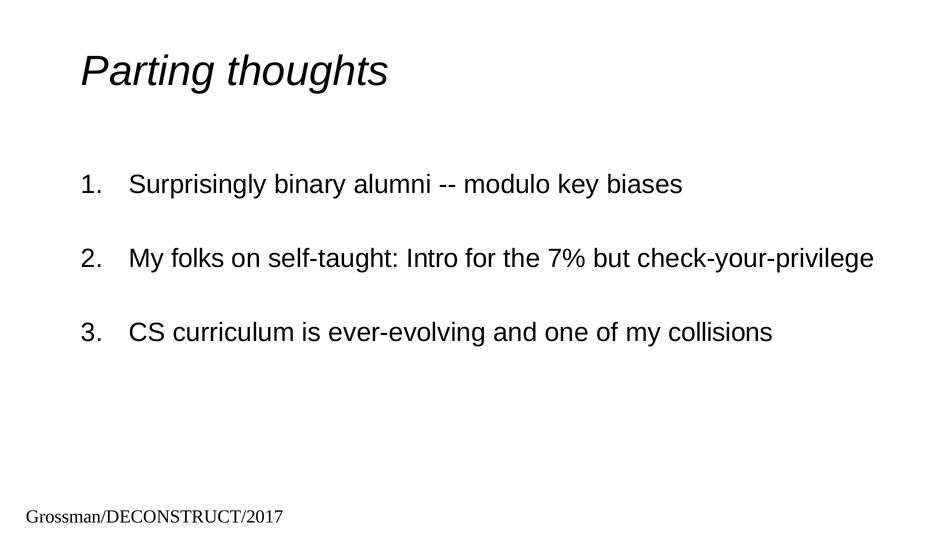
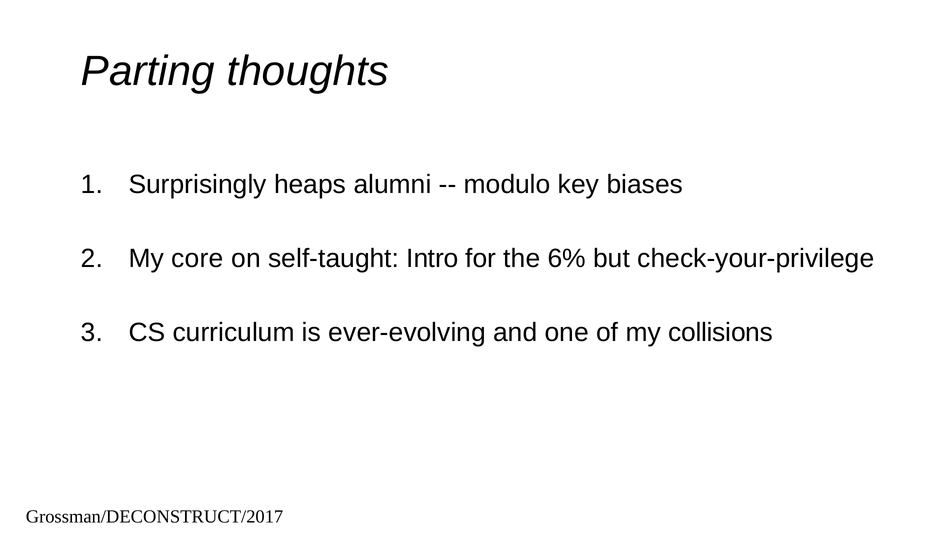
binary: binary -> heaps
folks: folks -> core
7%: 7% -> 6%
